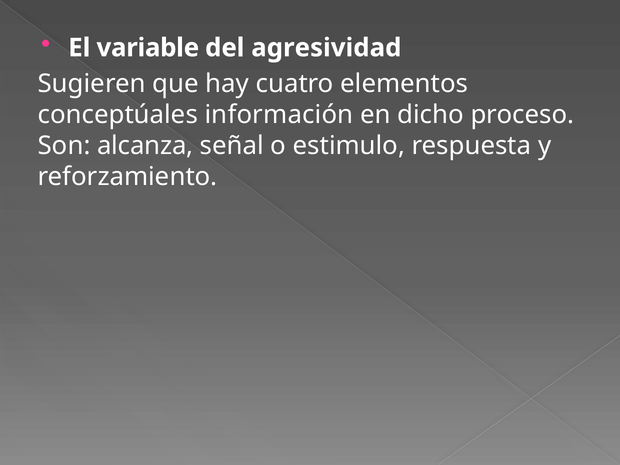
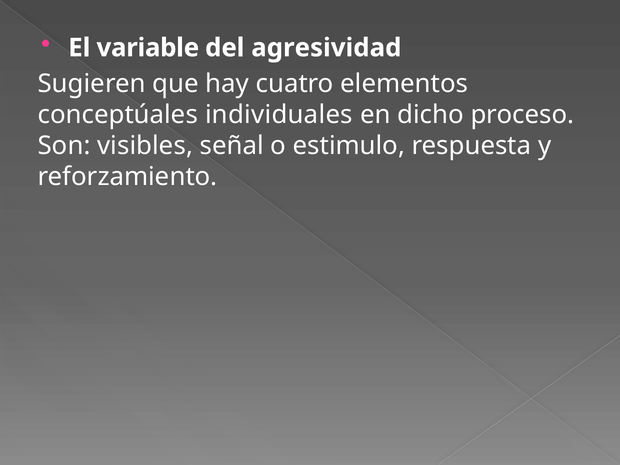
información: información -> individuales
alcanza: alcanza -> visibles
